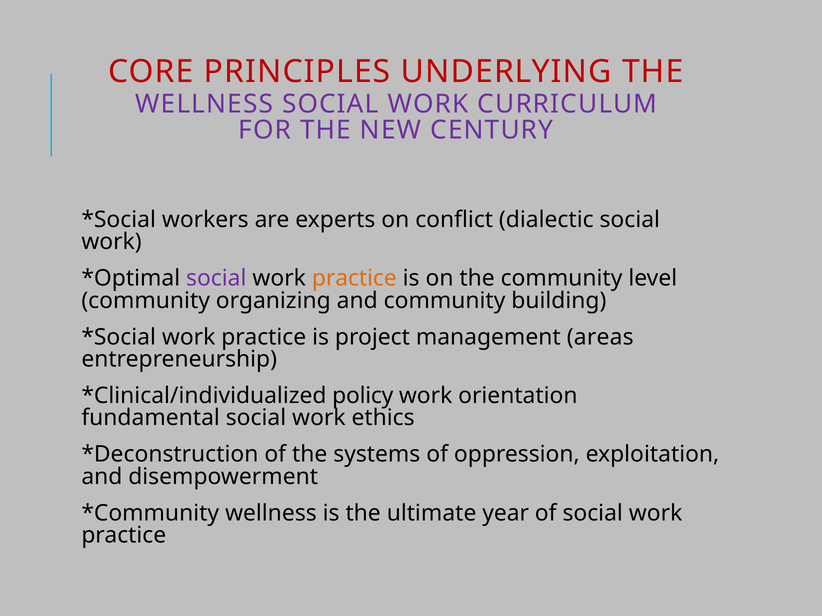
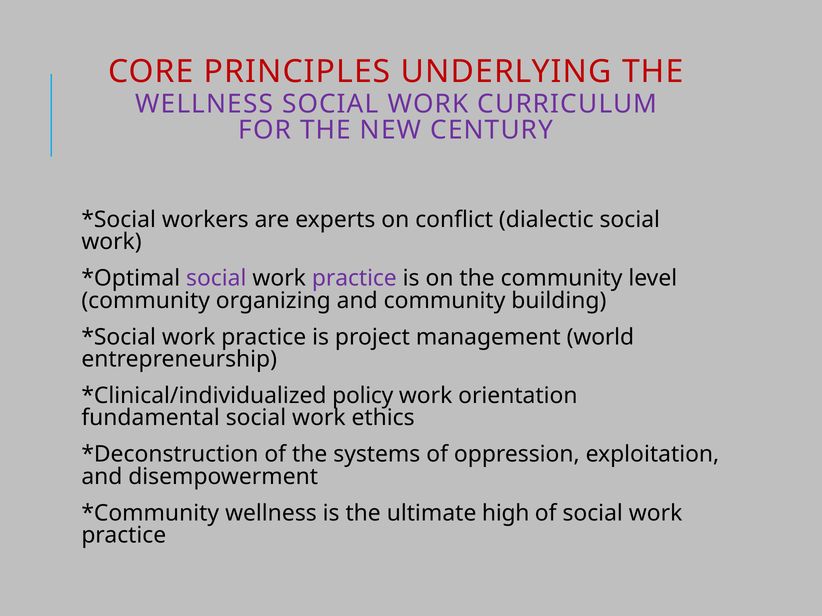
practice at (354, 279) colour: orange -> purple
areas: areas -> world
year: year -> high
